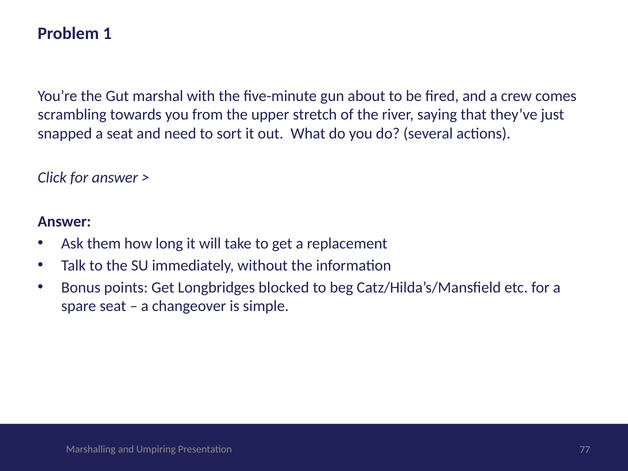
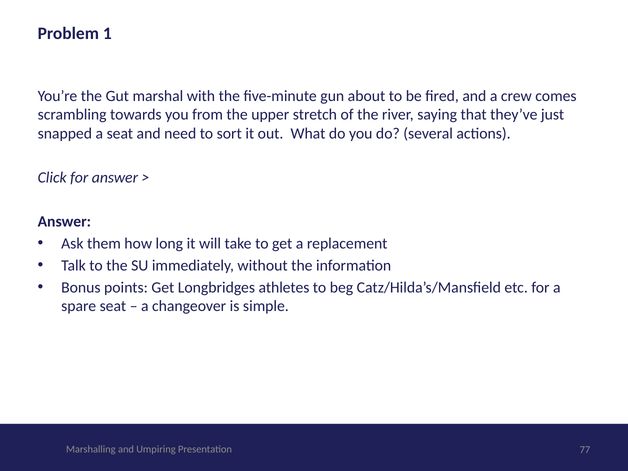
blocked: blocked -> athletes
